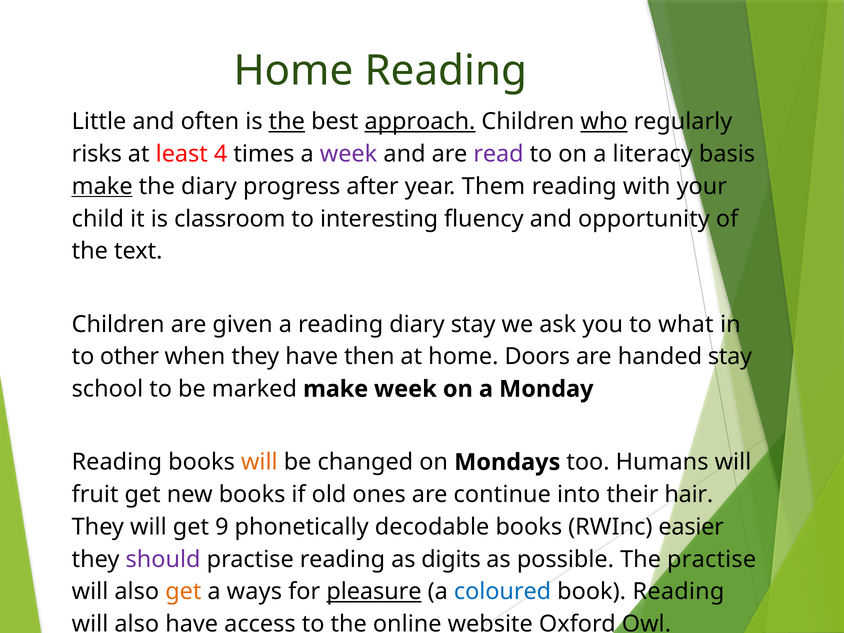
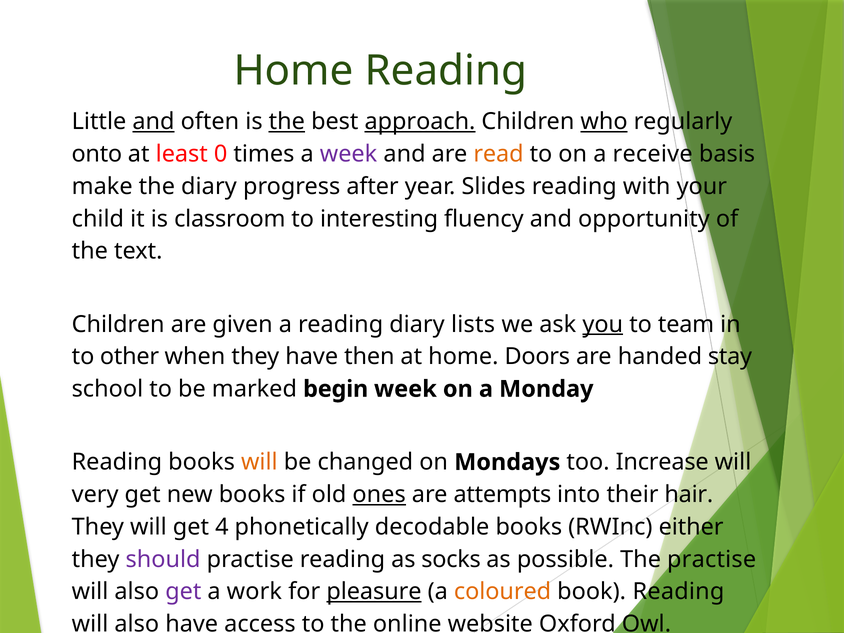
and at (153, 122) underline: none -> present
risks: risks -> onto
4: 4 -> 0
read colour: purple -> orange
literacy: literacy -> receive
make at (102, 186) underline: present -> none
Them: Them -> Slides
diary stay: stay -> lists
you underline: none -> present
what: what -> team
marked make: make -> begin
Humans: Humans -> Increase
fruit: fruit -> very
ones underline: none -> present
continue: continue -> attempts
9: 9 -> 4
easier: easier -> either
digits: digits -> socks
get at (183, 592) colour: orange -> purple
ways: ways -> work
coloured colour: blue -> orange
